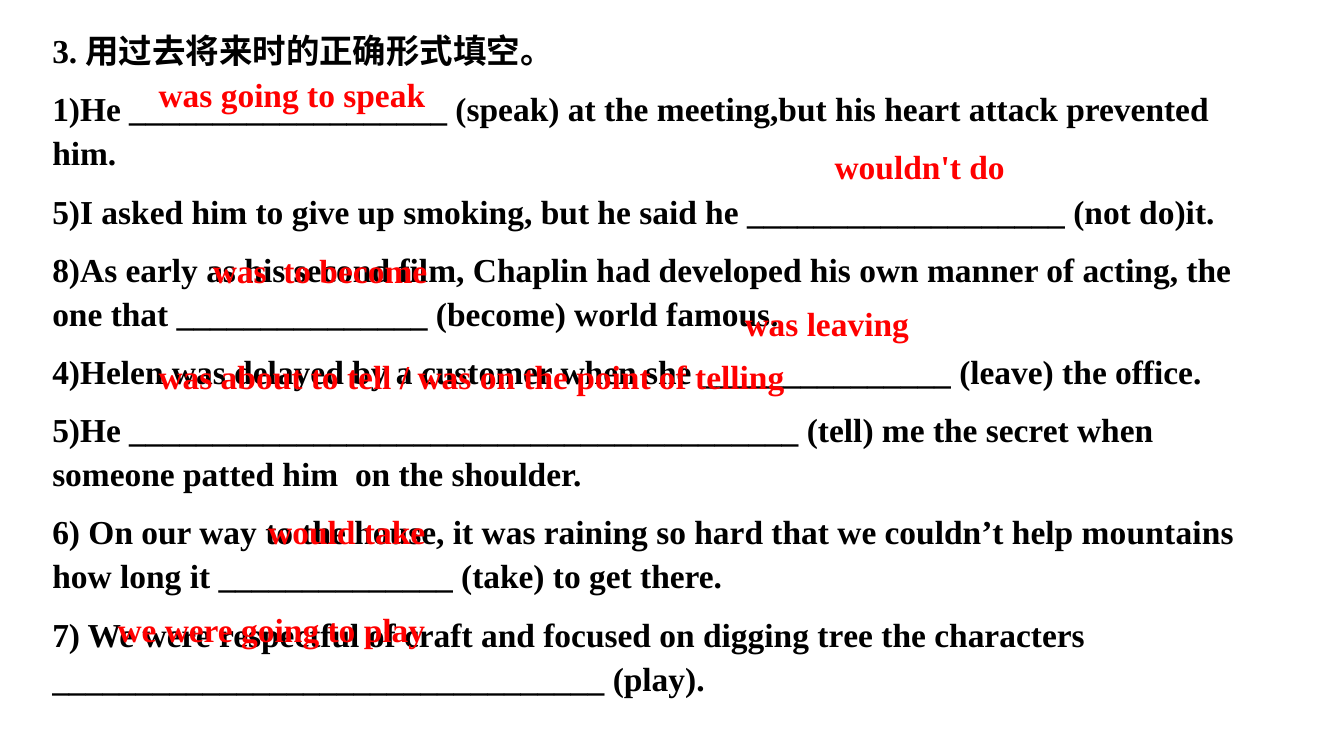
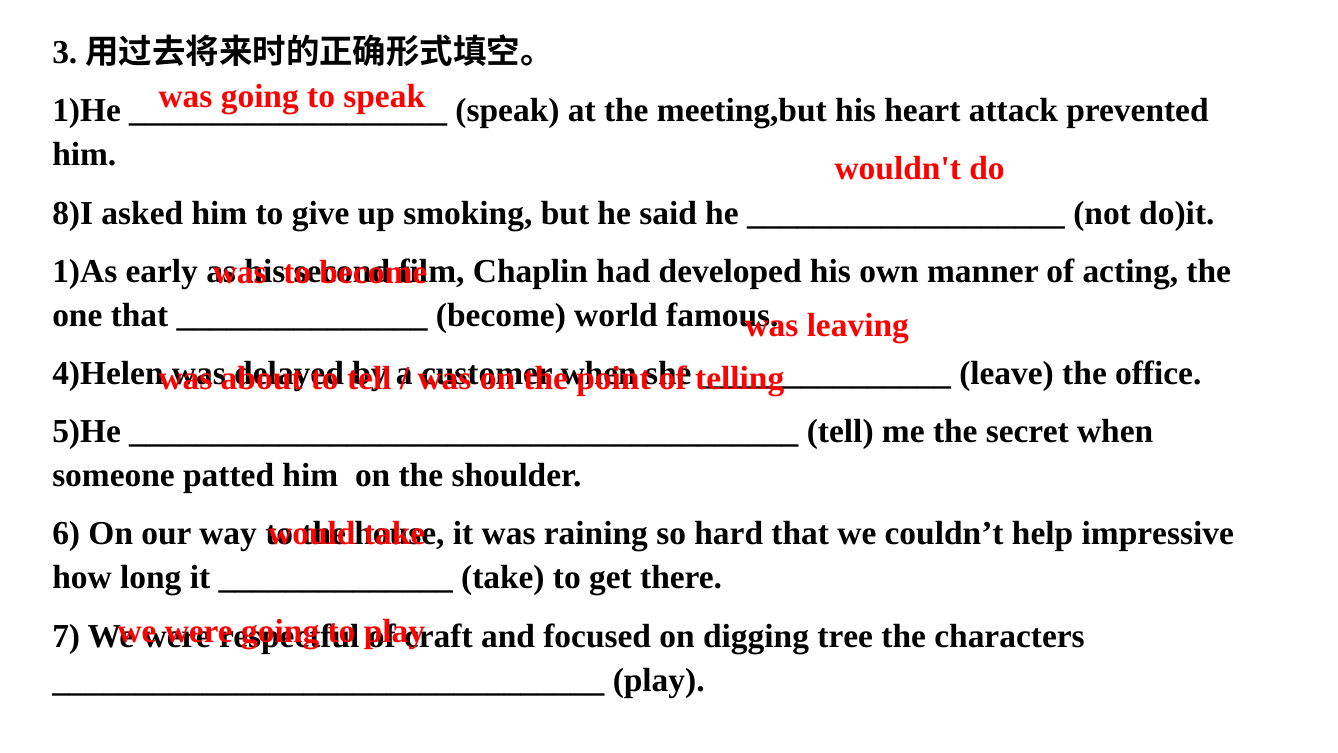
5)I: 5)I -> 8)I
8)As: 8)As -> 1)As
mountains: mountains -> impressive
